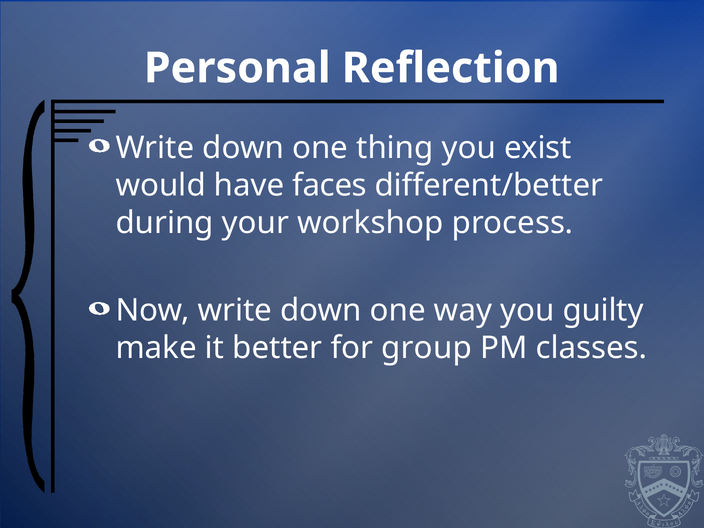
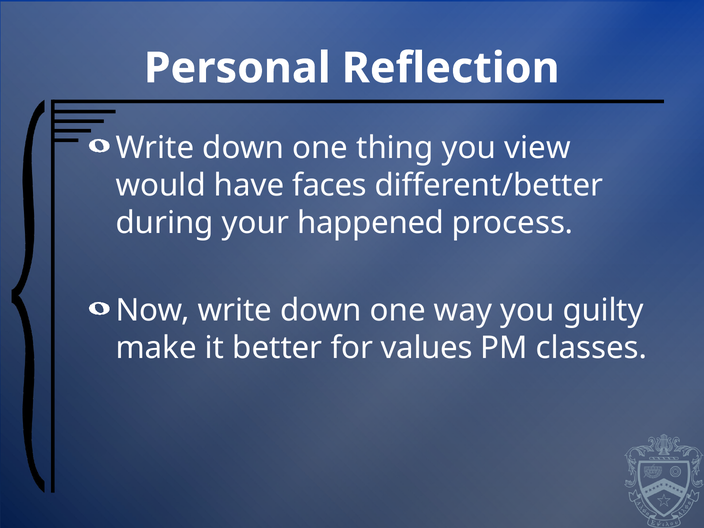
exist: exist -> view
workshop: workshop -> happened
group: group -> values
